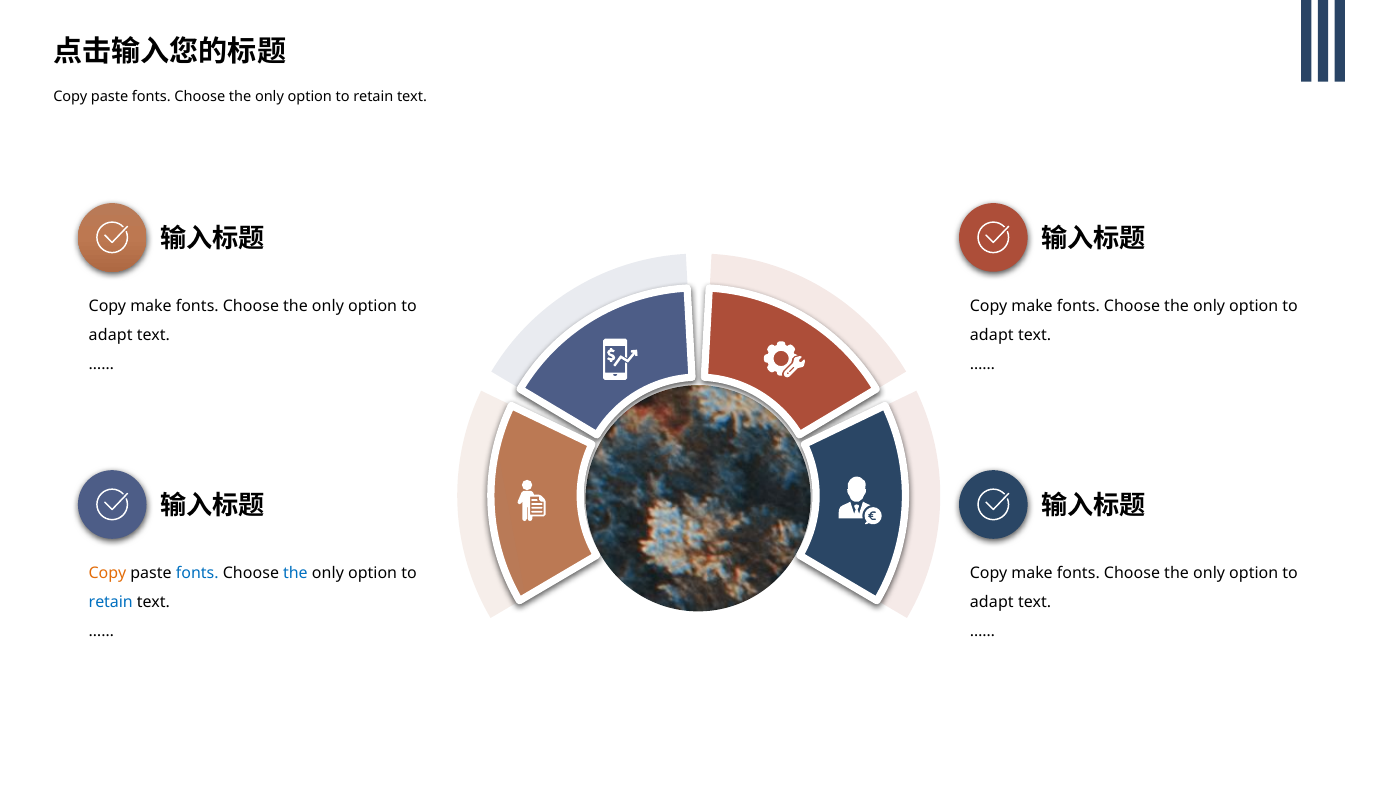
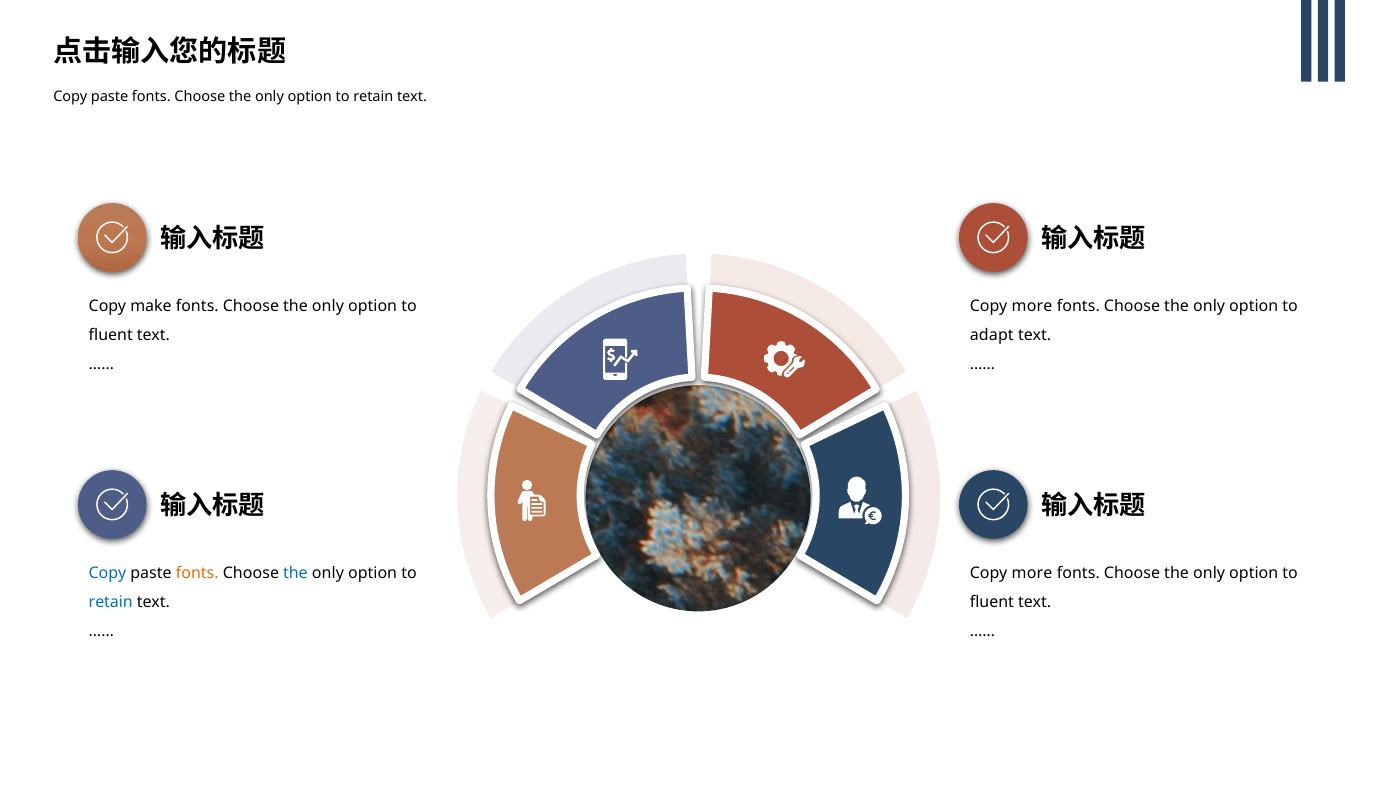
make at (1032, 306): make -> more
adapt at (111, 335): adapt -> fluent
Copy at (107, 573) colour: orange -> blue
fonts at (197, 573) colour: blue -> orange
make at (1032, 573): make -> more
adapt at (992, 602): adapt -> fluent
